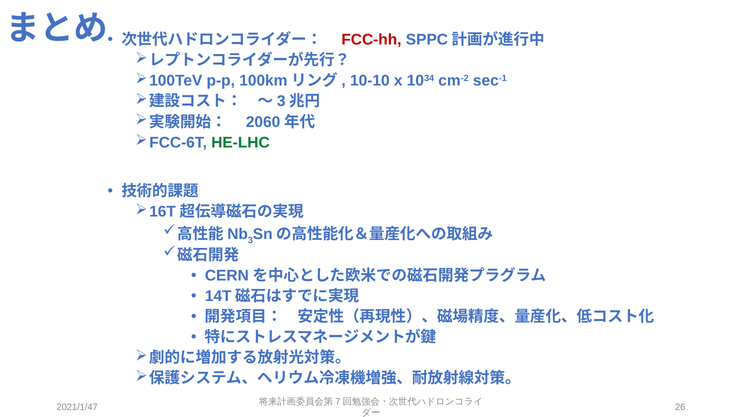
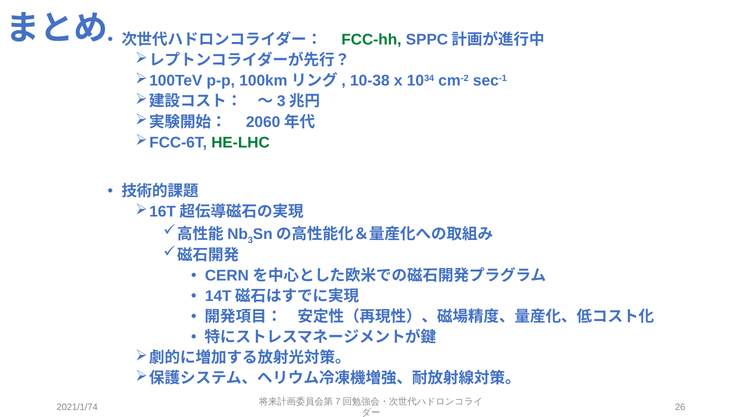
FCC-hh colour: red -> green
10-10: 10-10 -> 10-38
2021/1/47: 2021/1/47 -> 2021/1/74
